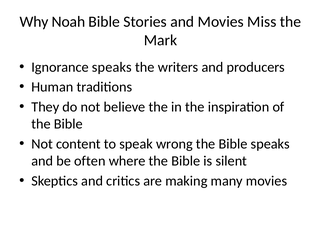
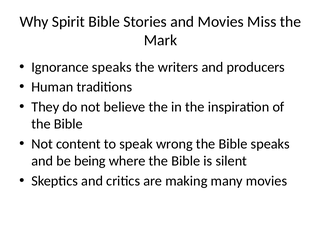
Noah: Noah -> Spirit
often: often -> being
